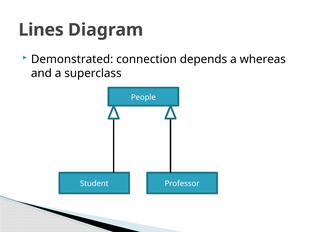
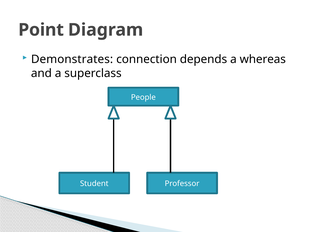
Lines: Lines -> Point
Demonstrated: Demonstrated -> Demonstrates
